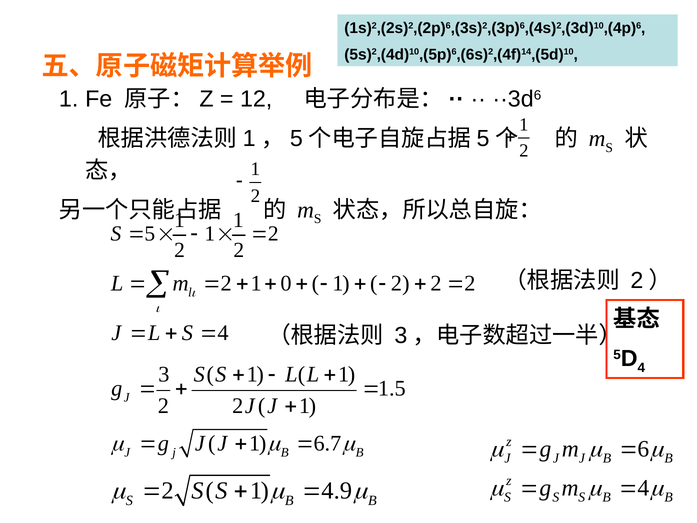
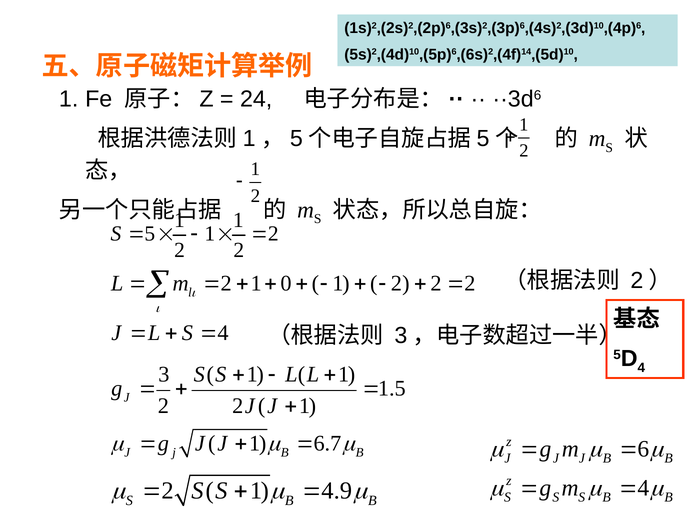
12: 12 -> 24
